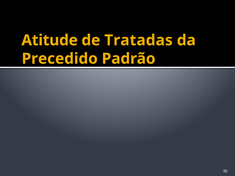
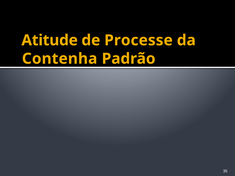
Tratadas: Tratadas -> Processe
Precedido: Precedido -> Contenha
